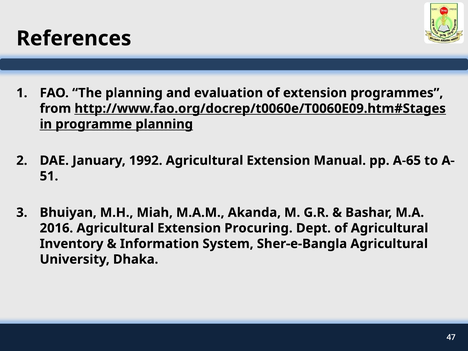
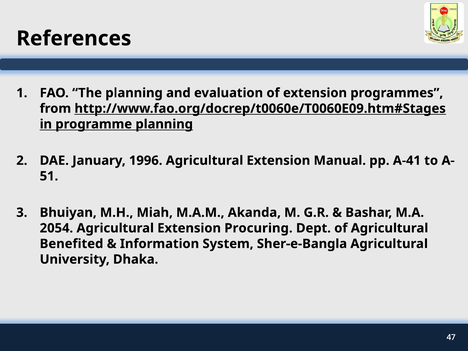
1992: 1992 -> 1996
A-65: A-65 -> A-41
2016: 2016 -> 2054
Inventory: Inventory -> Benefited
